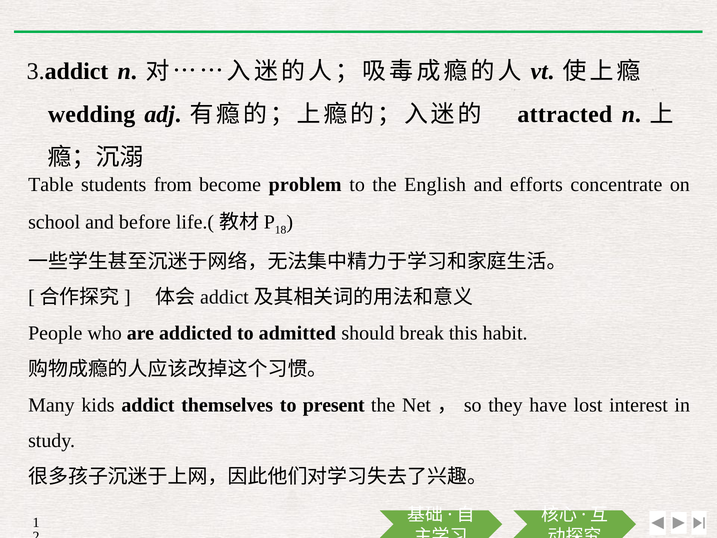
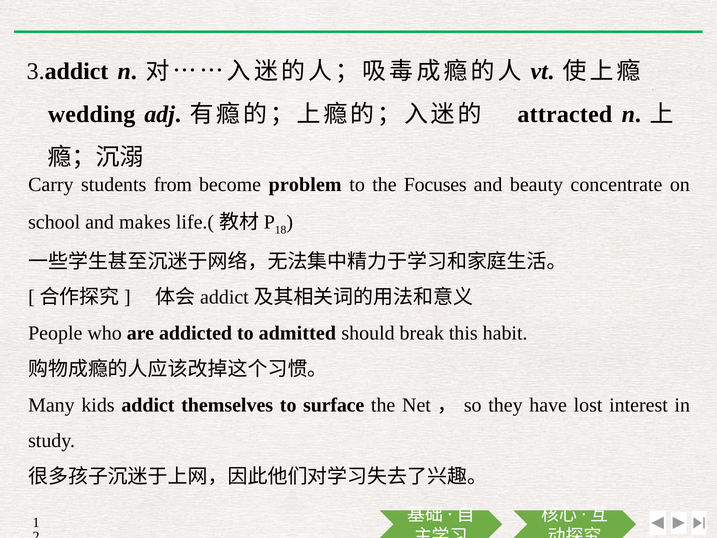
Table: Table -> Carry
English: English -> Focuses
efforts: efforts -> beauty
before: before -> makes
present: present -> surface
